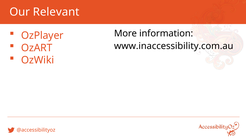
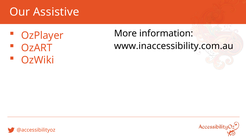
Relevant: Relevant -> Assistive
